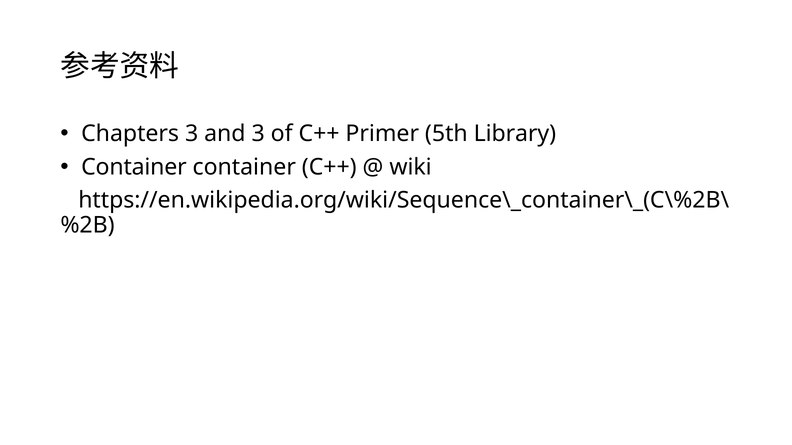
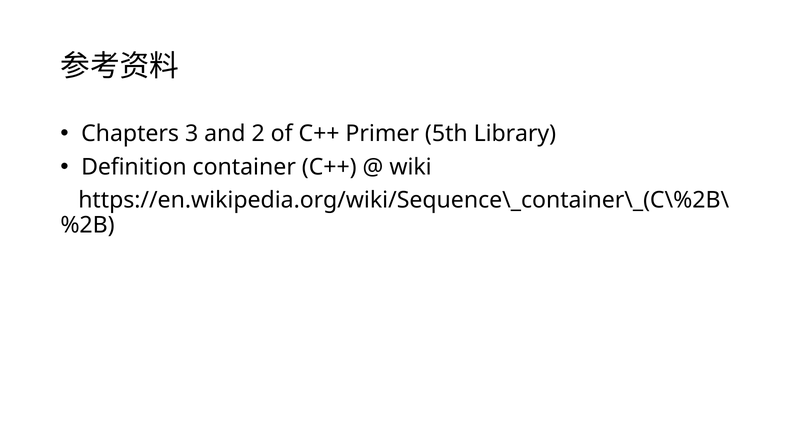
and 3: 3 -> 2
Container at (134, 167): Container -> Definition
